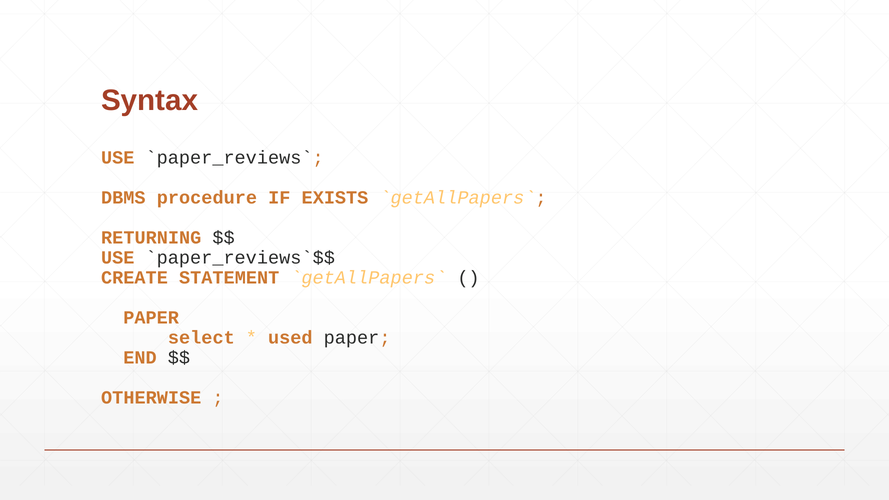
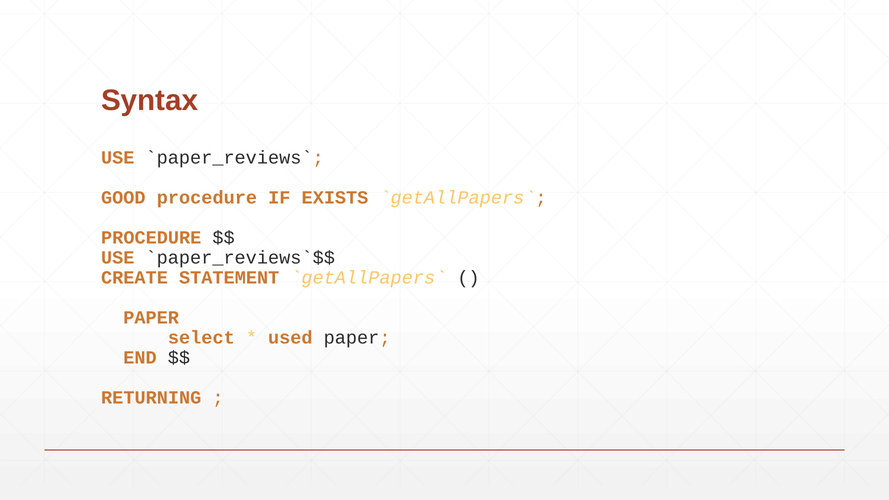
DBMS: DBMS -> GOOD
RETURNING at (151, 238): RETURNING -> PROCEDURE
OTHERWISE: OTHERWISE -> RETURNING
